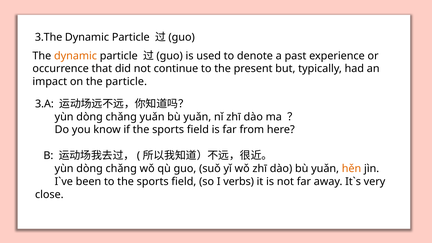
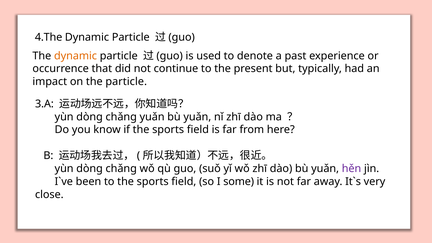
3.The: 3.The -> 4.The
hěn colour: orange -> purple
verbs: verbs -> some
